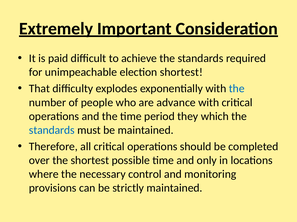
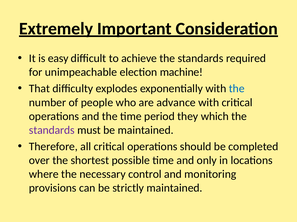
paid: paid -> easy
election shortest: shortest -> machine
standards at (52, 130) colour: blue -> purple
